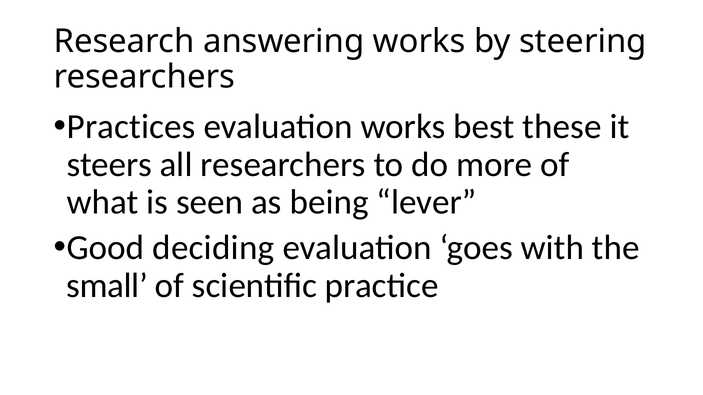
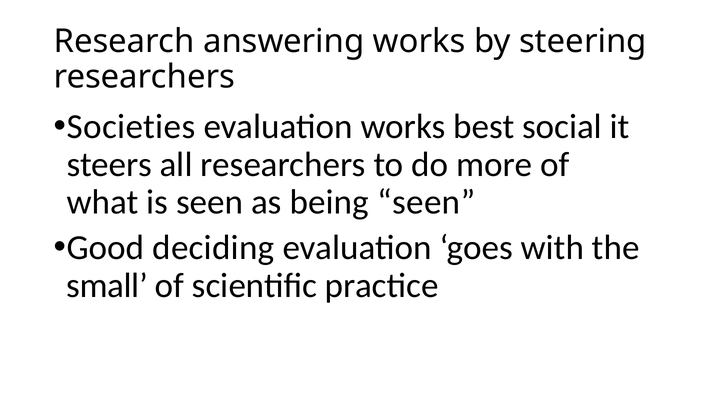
Practices: Practices -> Societies
these: these -> social
being lever: lever -> seen
